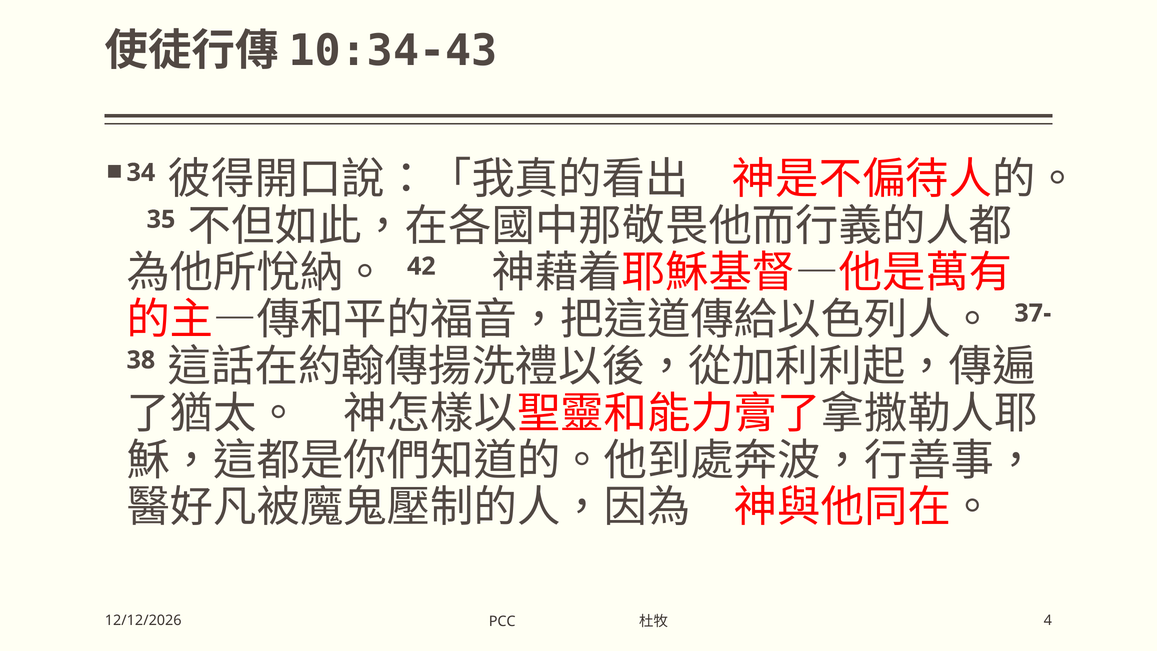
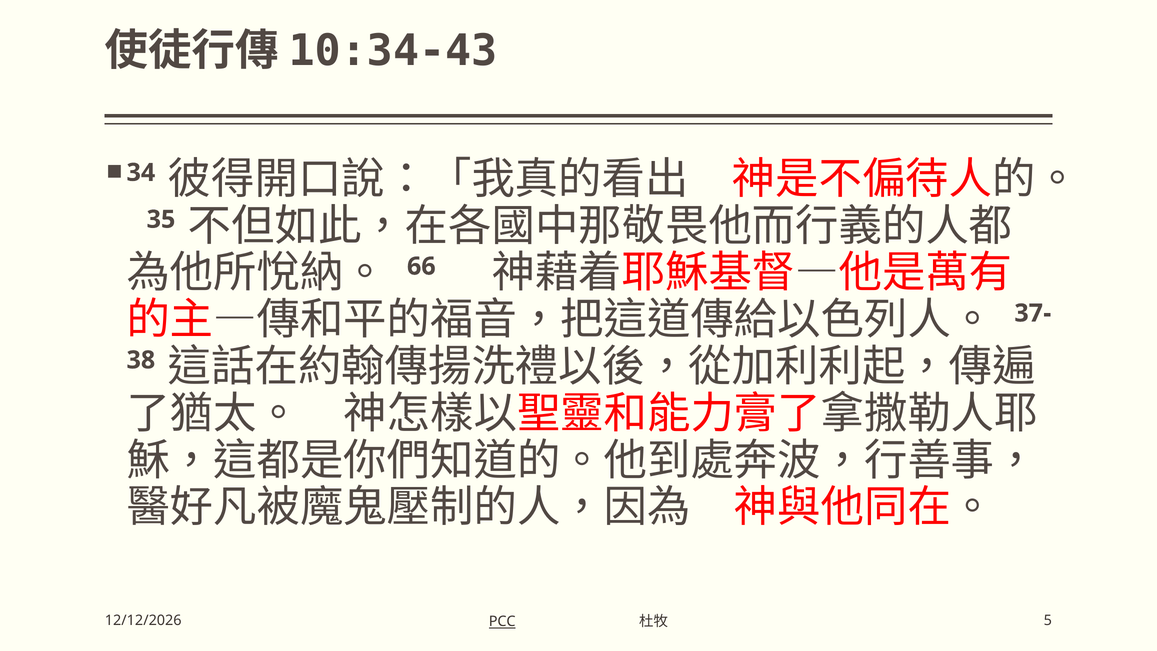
42: 42 -> 66
4: 4 -> 5
PCC underline: none -> present
